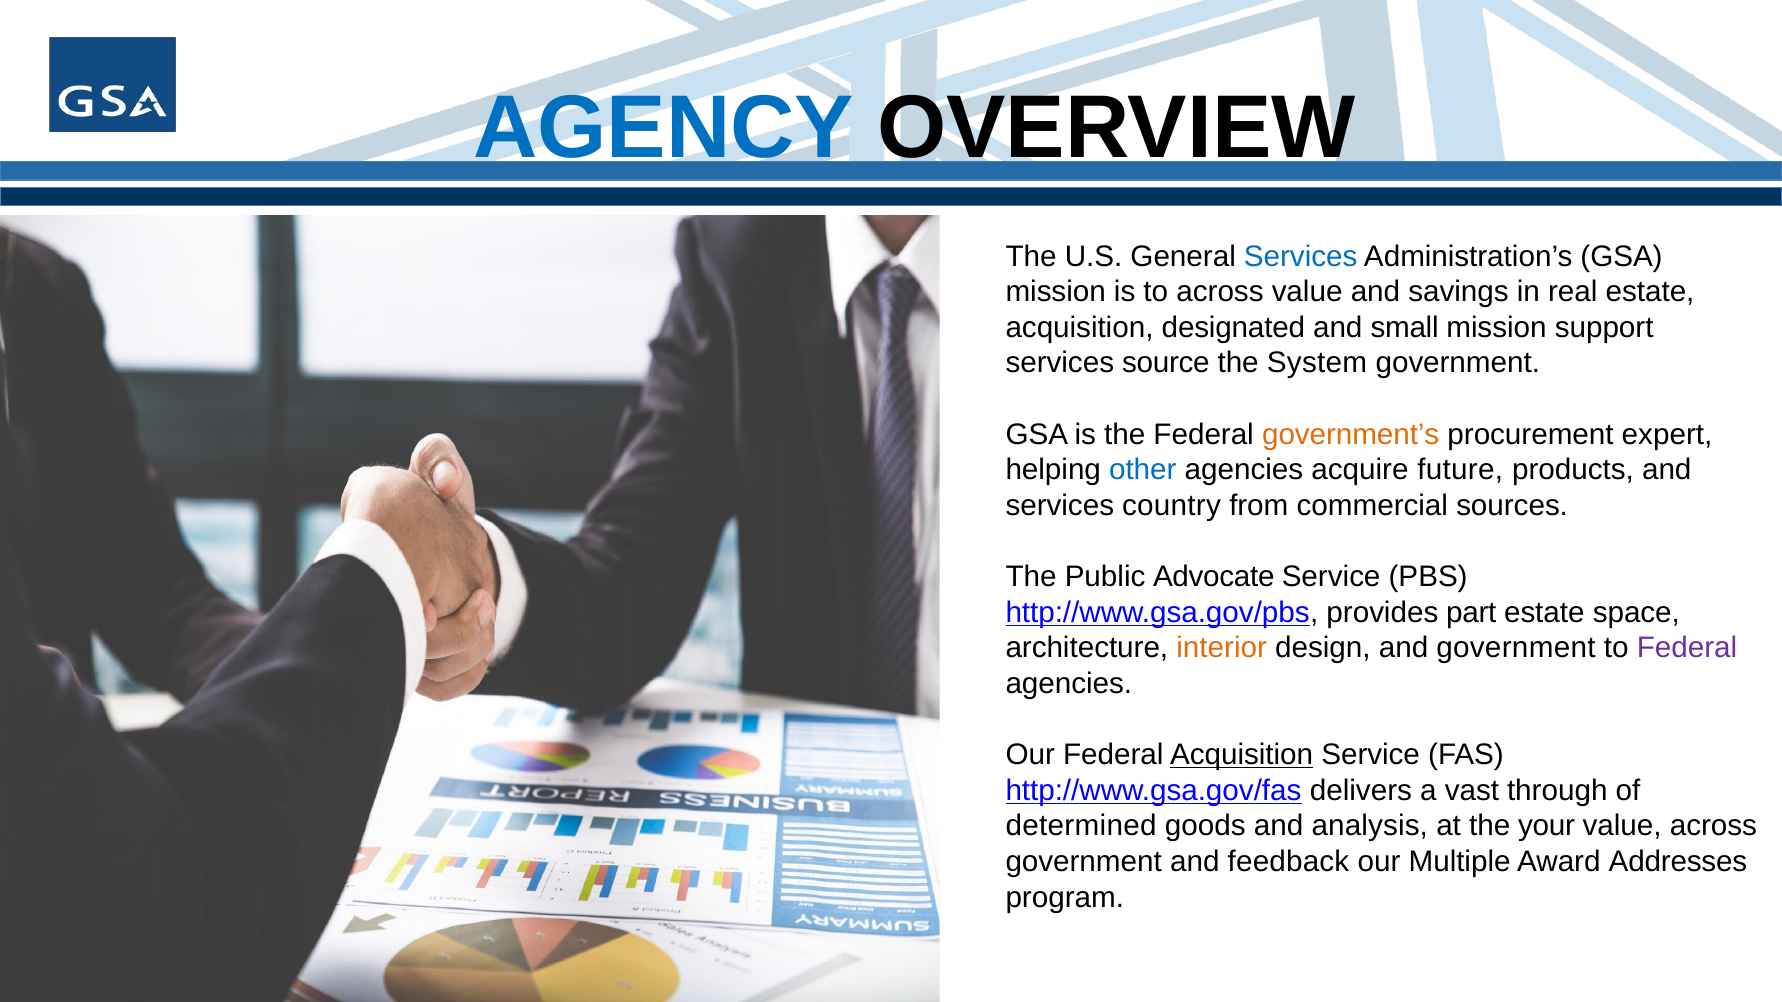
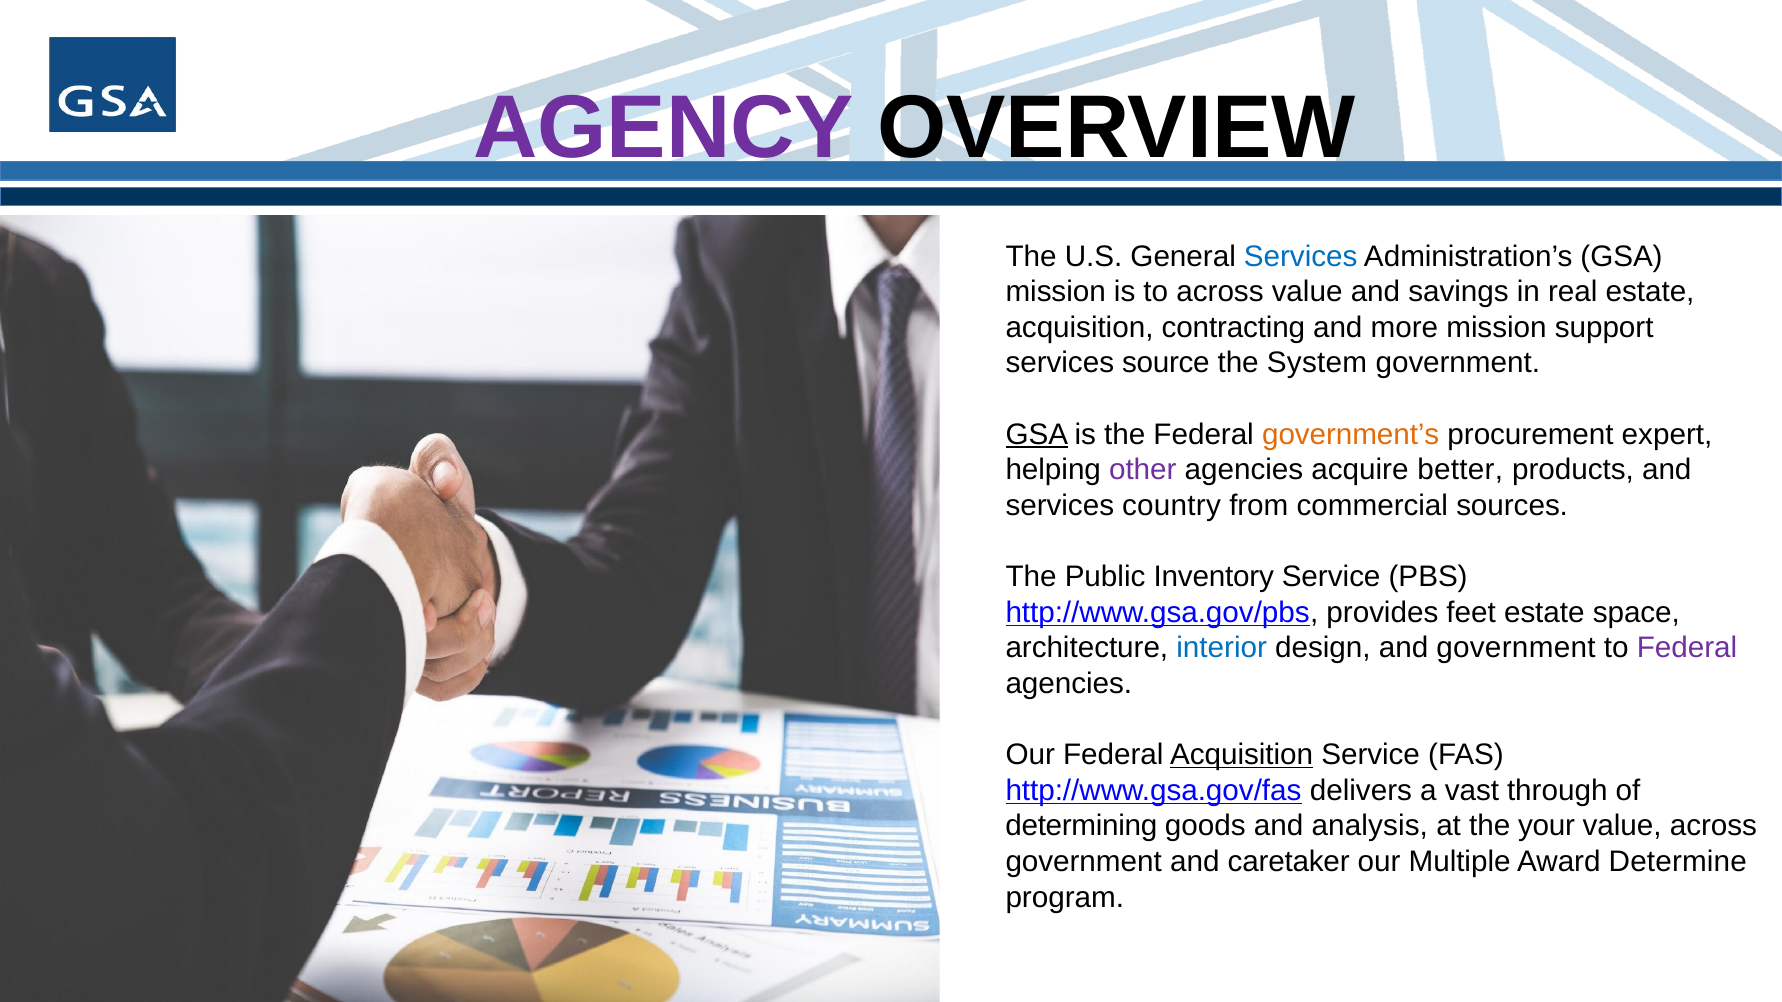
AGENCY colour: blue -> purple
designated: designated -> contracting
small: small -> more
GSA at (1037, 435) underline: none -> present
other colour: blue -> purple
future: future -> better
Advocate: Advocate -> Inventory
part: part -> feet
interior colour: orange -> blue
determined: determined -> determining
feedback: feedback -> caretaker
Addresses: Addresses -> Determine
